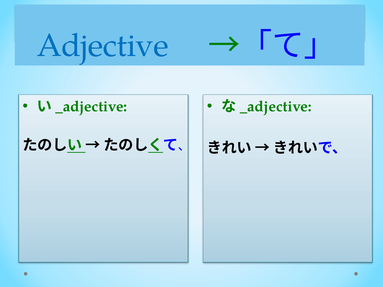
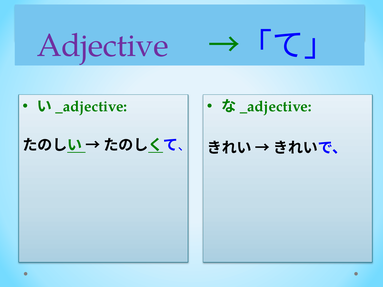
Adjective colour: blue -> purple
